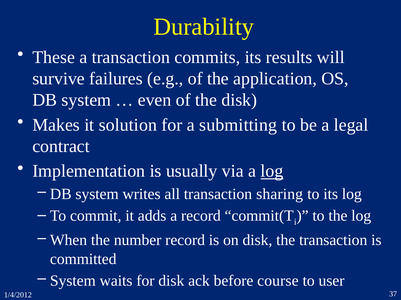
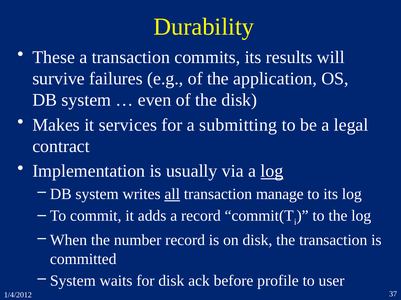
solution: solution -> services
all underline: none -> present
sharing: sharing -> manage
course: course -> profile
